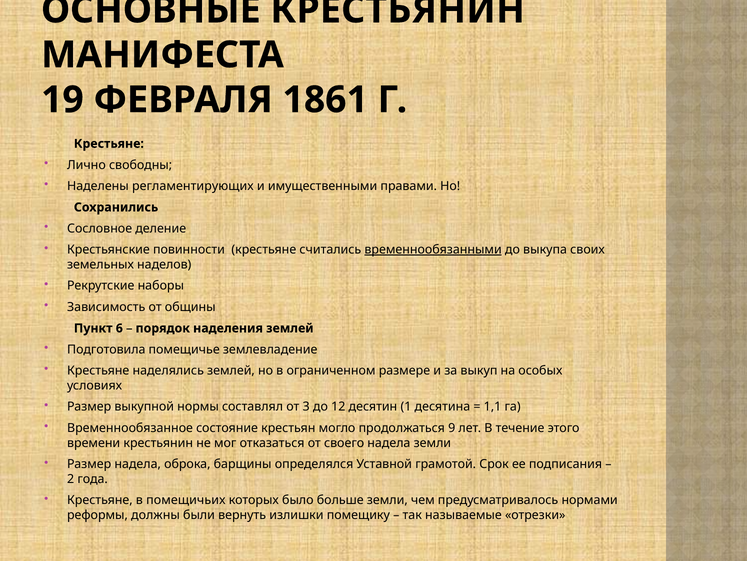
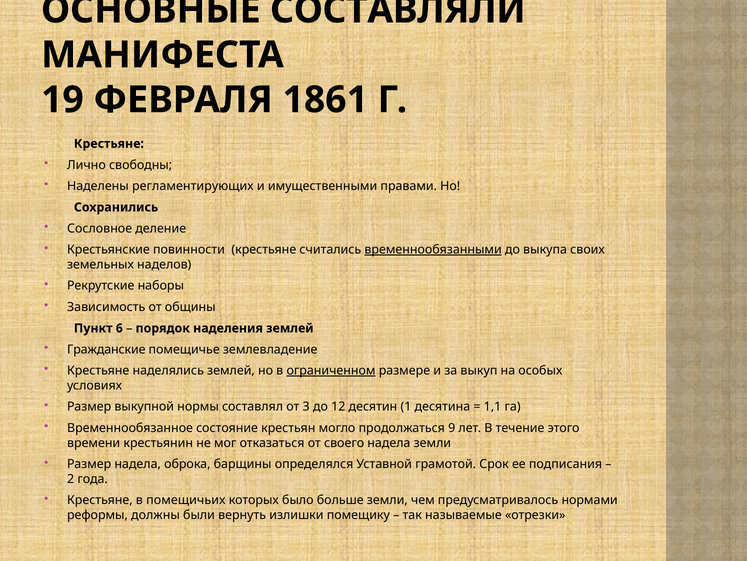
ОСНОВНЫЕ КРЕСТЬЯНИН: КРЕСТЬЯНИН -> СОСТАВЛЯЛИ
Подготовила: Подготовила -> Гражданские
ограниченном underline: none -> present
